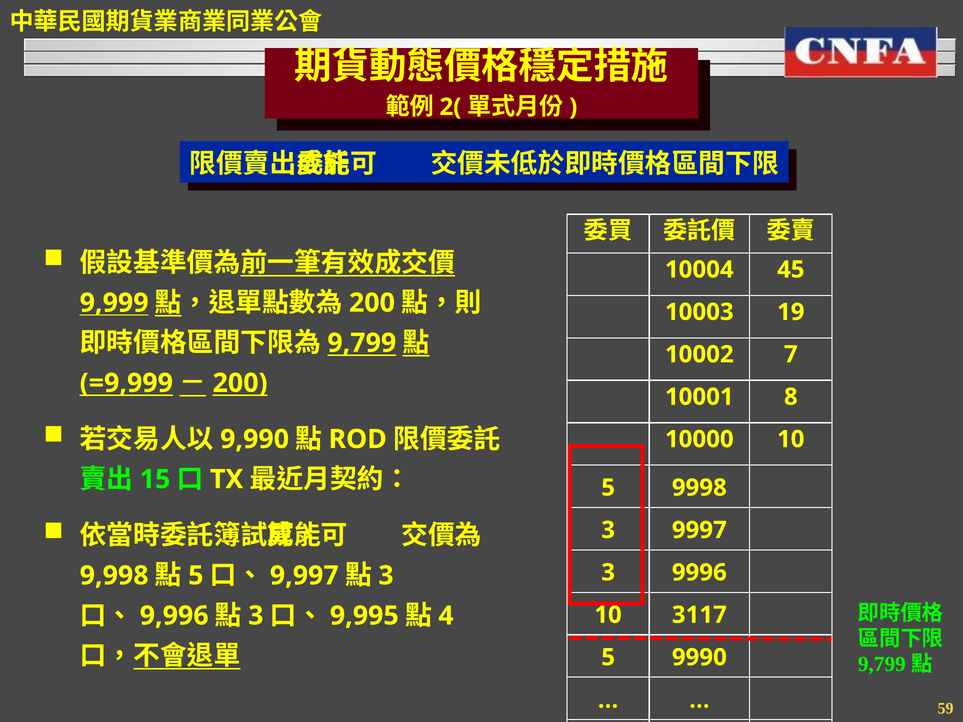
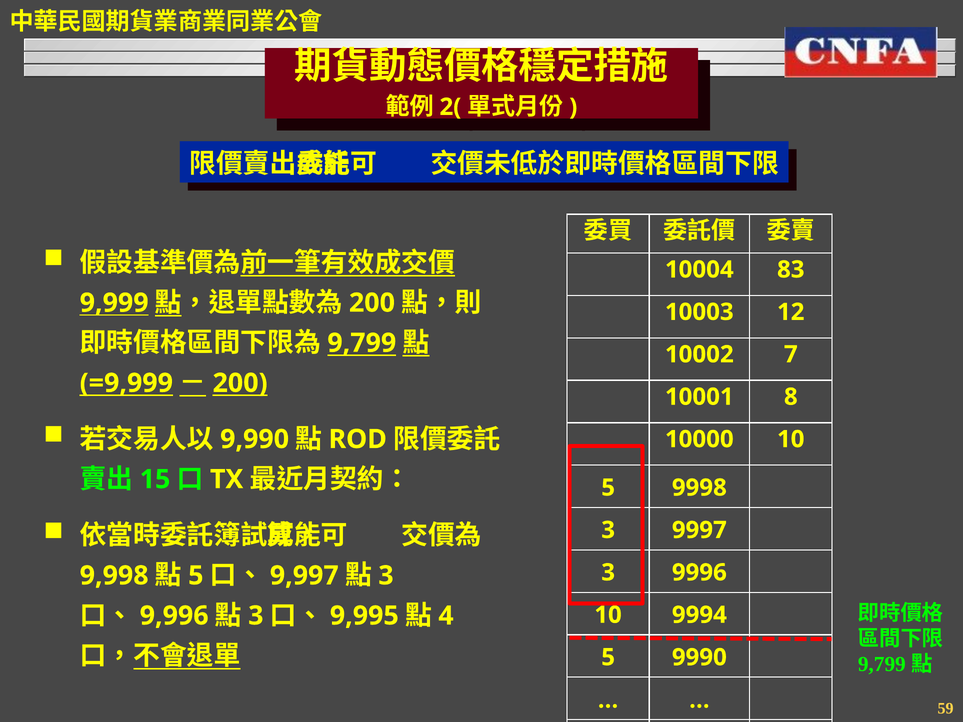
45: 45 -> 83
19: 19 -> 12
3117: 3117 -> 9994
